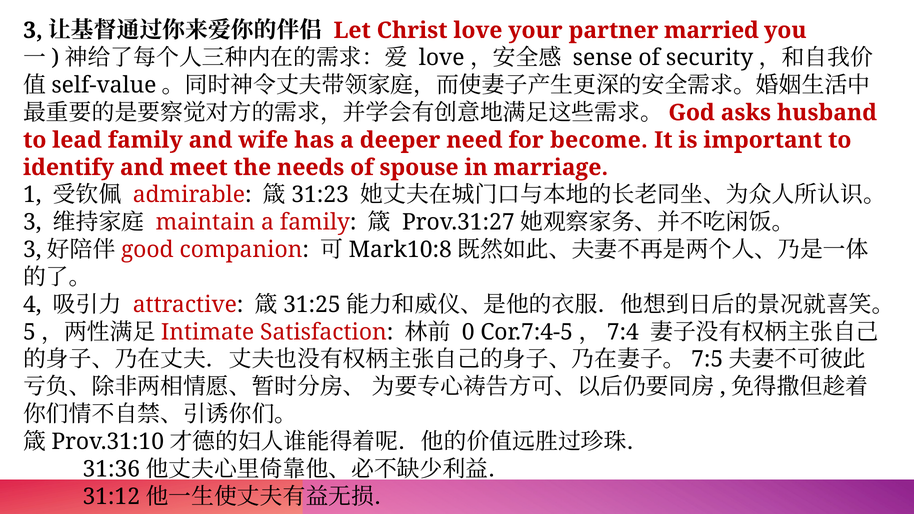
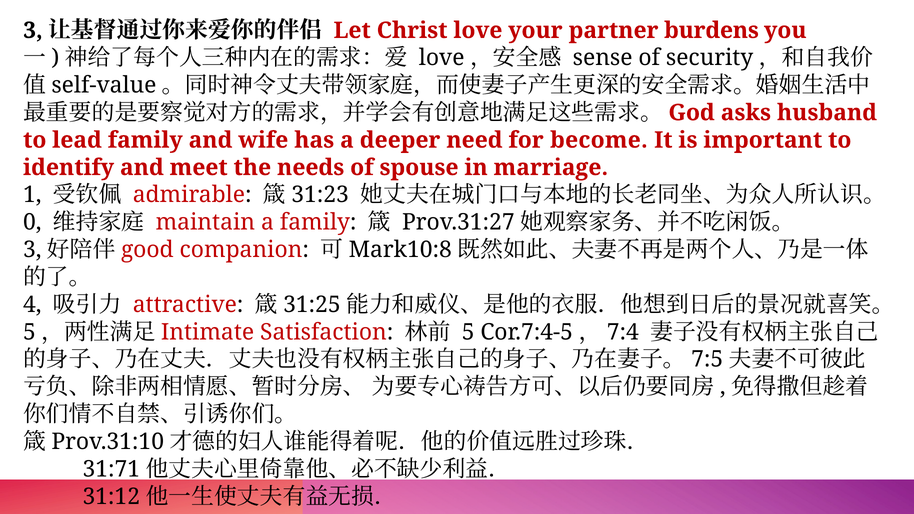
married: married -> burdens
3 at (32, 222): 3 -> 0
0 at (468, 332): 0 -> 5
31:36: 31:36 -> 31:71
